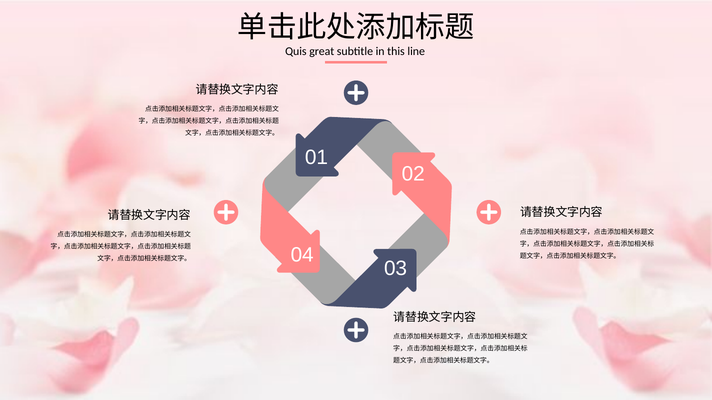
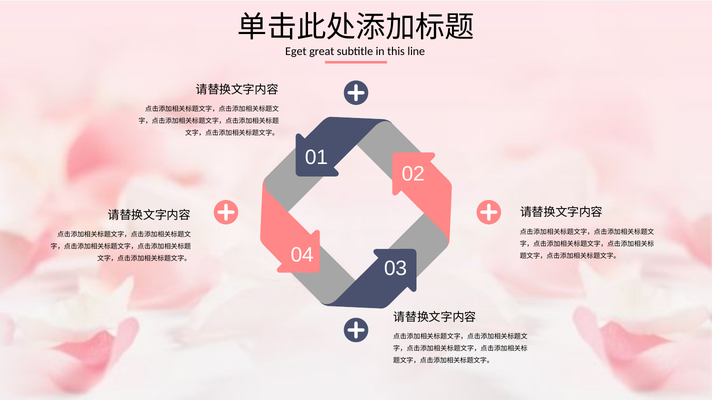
Quis: Quis -> Eget
